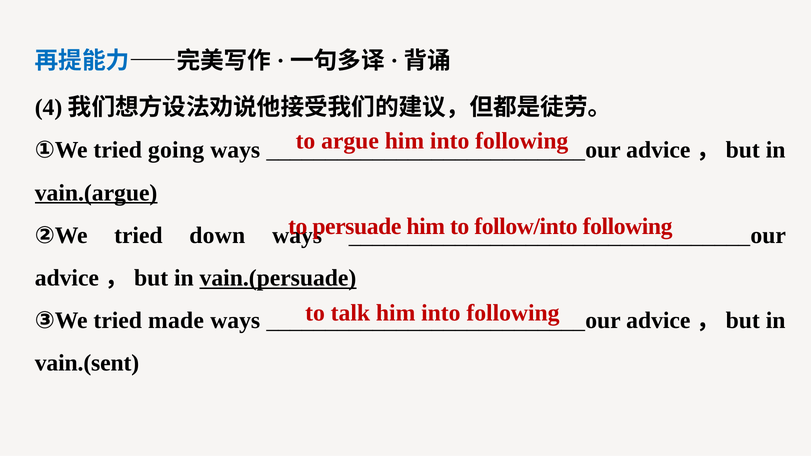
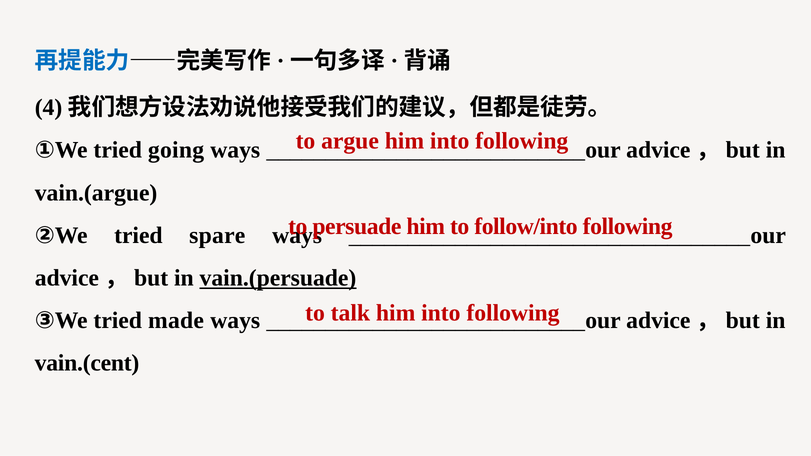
vain.(argue underline: present -> none
down: down -> spare
vain.(sent: vain.(sent -> vain.(cent
